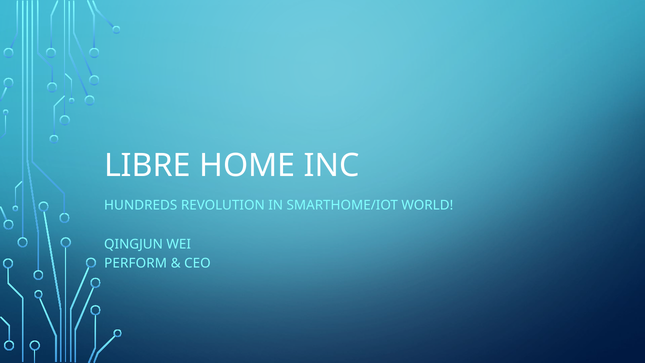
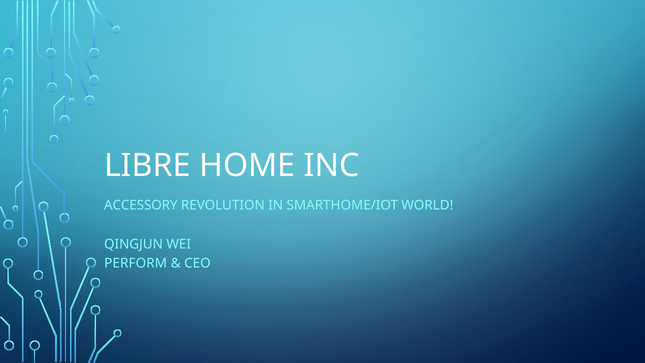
HUNDREDS: HUNDREDS -> ACCESSORY
